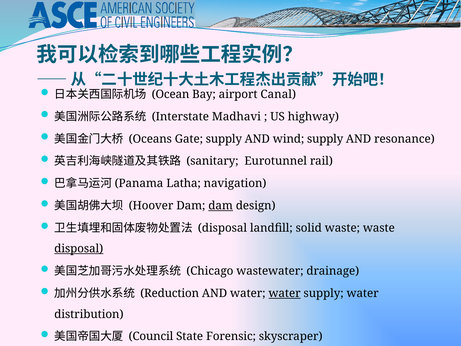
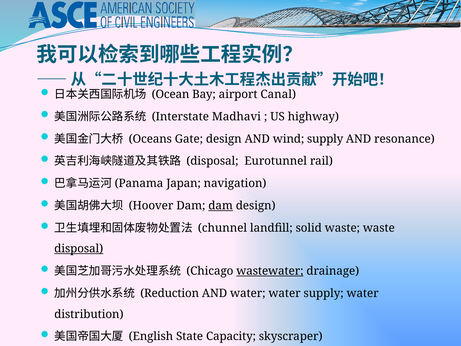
Gate supply: supply -> design
sanitary at (212, 161): sanitary -> disposal
Latha: Latha -> Japan
disposal at (222, 228): disposal -> chunnel
wastewater underline: none -> present
water at (285, 293) underline: present -> none
Council: Council -> English
Forensic: Forensic -> Capacity
